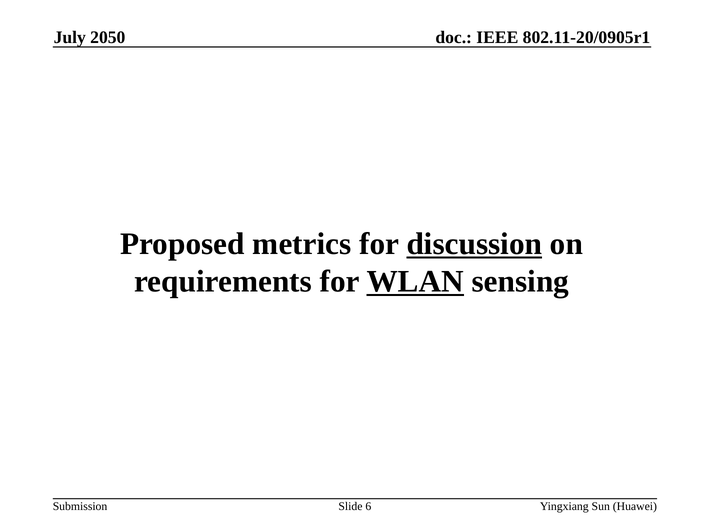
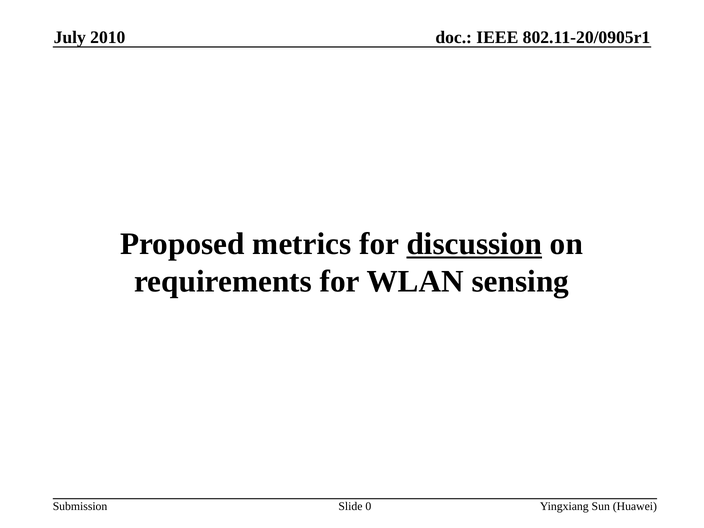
2050: 2050 -> 2010
WLAN underline: present -> none
6: 6 -> 0
